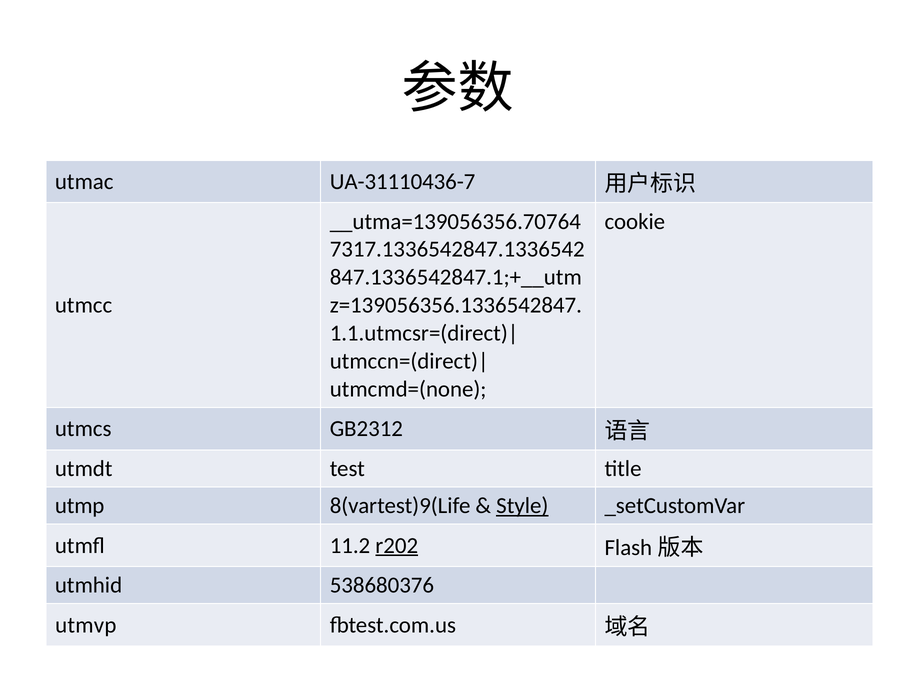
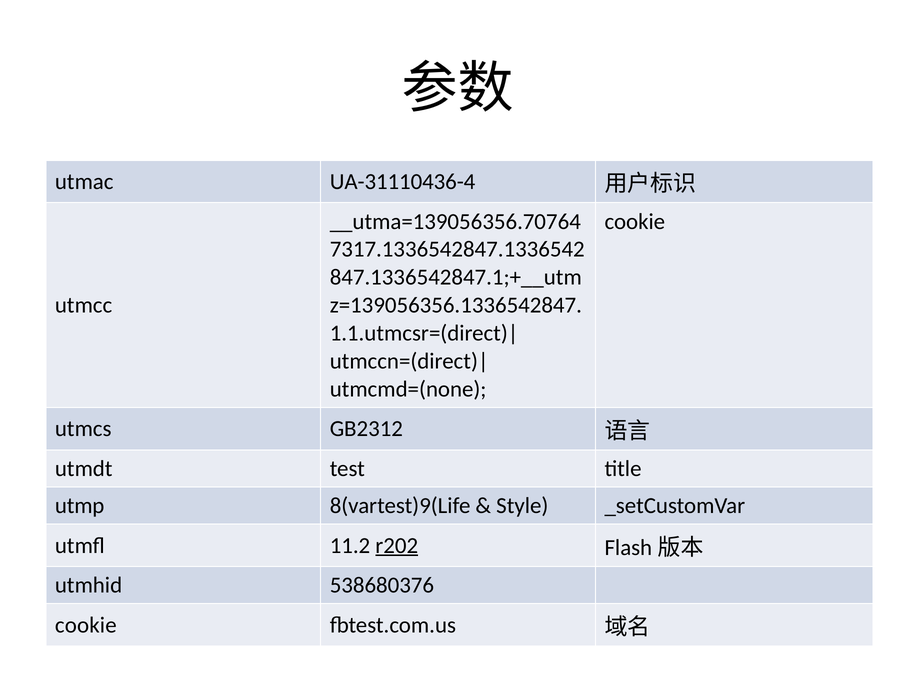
UA-31110436-7: UA-31110436-7 -> UA-31110436-4
Style underline: present -> none
utmvp at (86, 625): utmvp -> cookie
